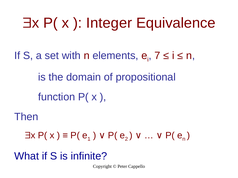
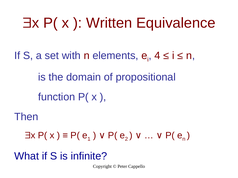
Integer: Integer -> Written
7: 7 -> 4
